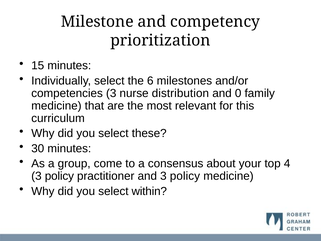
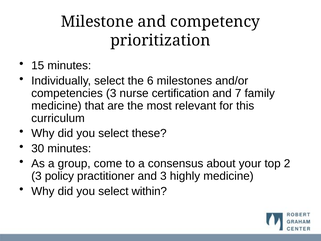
distribution: distribution -> certification
0: 0 -> 7
4: 4 -> 2
and 3 policy: policy -> highly
